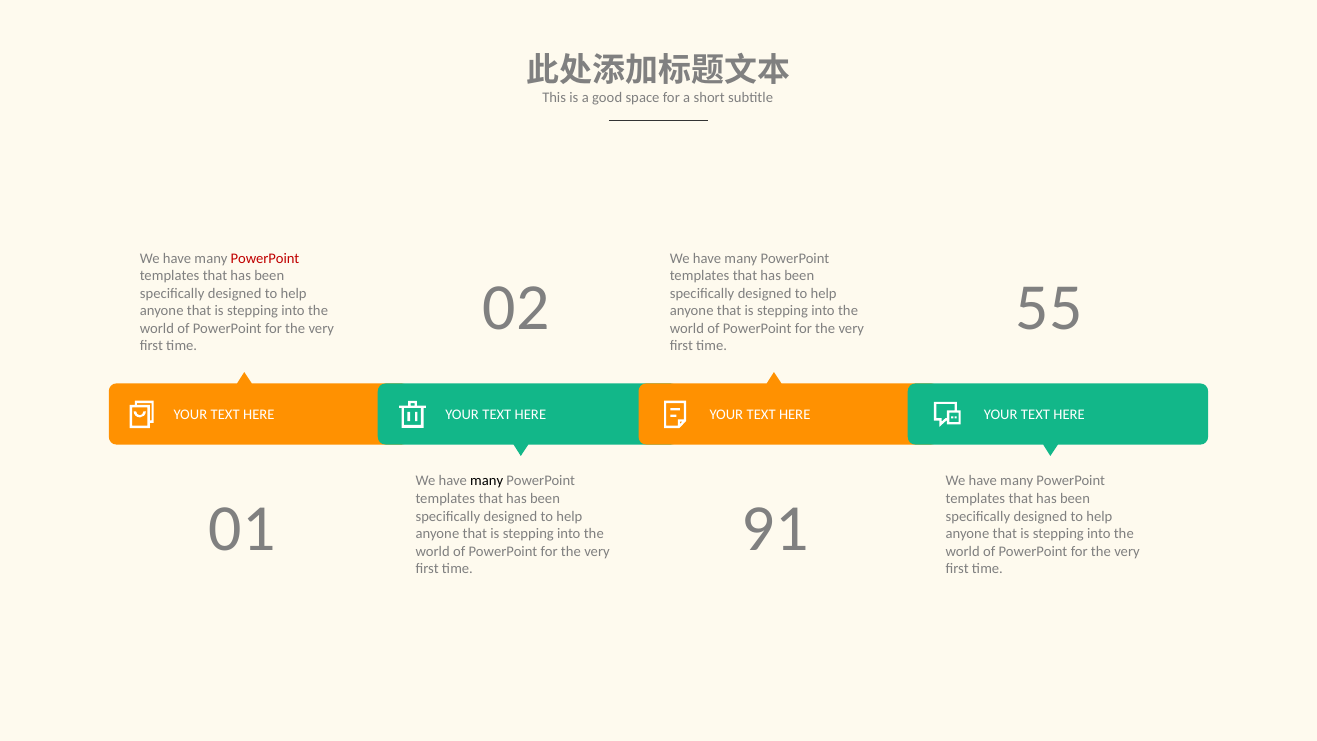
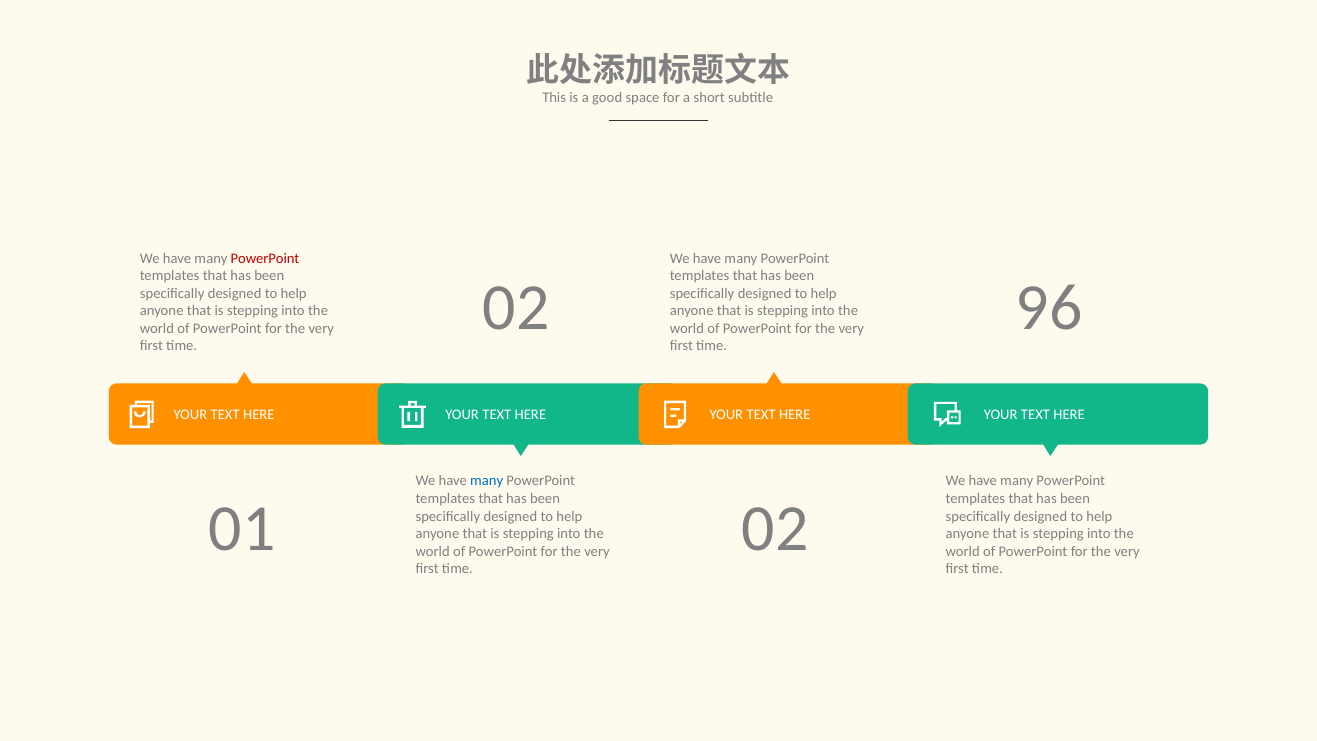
55: 55 -> 96
many at (487, 481) colour: black -> blue
01 91: 91 -> 02
